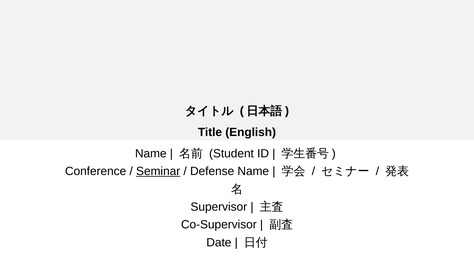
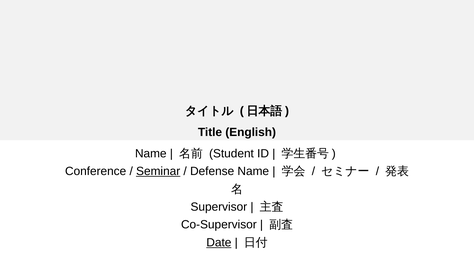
Date underline: none -> present
